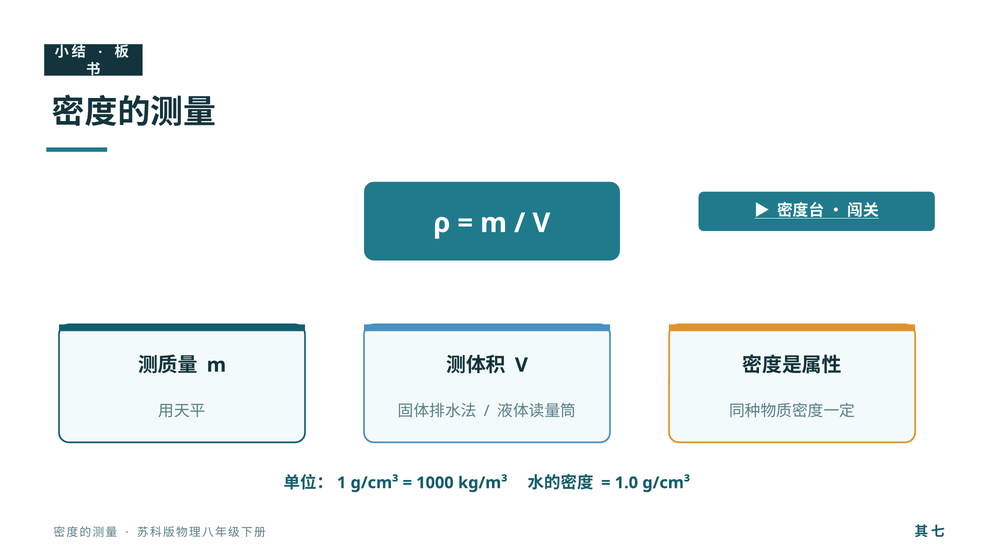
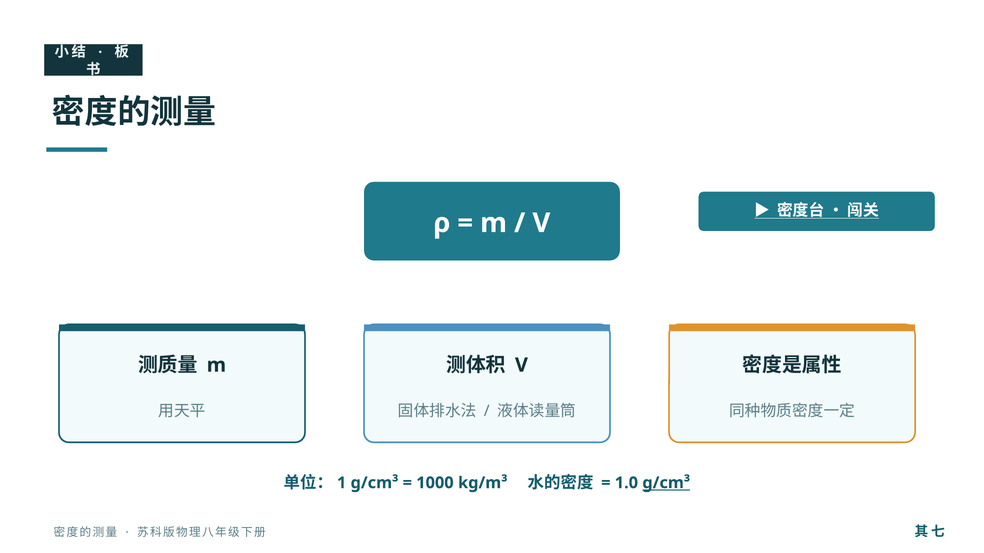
g/cm³ at (666, 483) underline: none -> present
